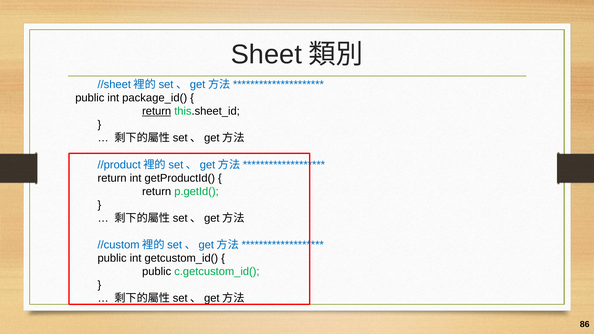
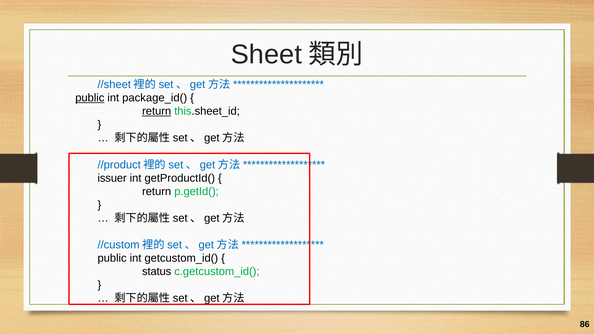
public at (90, 98) underline: none -> present
return at (112, 178): return -> issuer
public at (157, 272): public -> status
